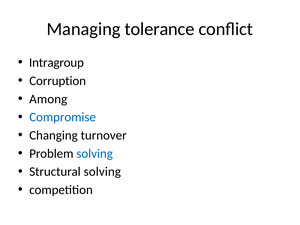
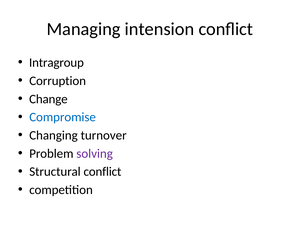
tolerance: tolerance -> intension
Among: Among -> Change
solving at (95, 154) colour: blue -> purple
Structural solving: solving -> conflict
